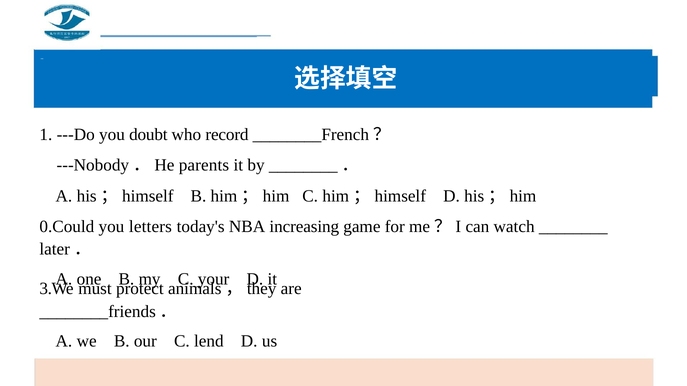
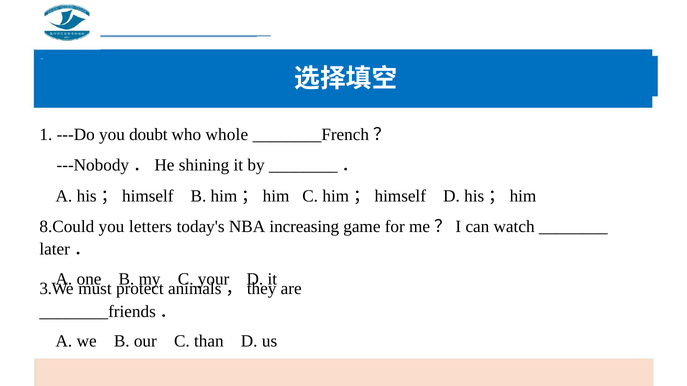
record: record -> whole
parents: parents -> shining
0.Could: 0.Could -> 8.Could
lend: lend -> than
